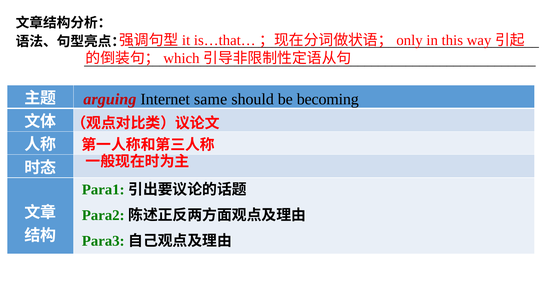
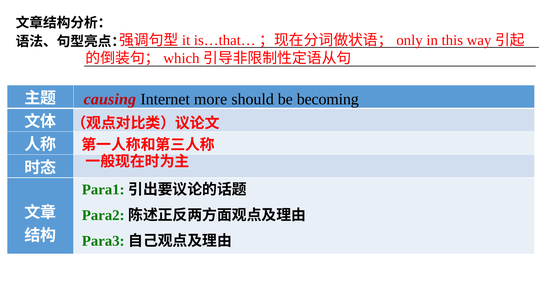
arguing: arguing -> causing
same: same -> more
